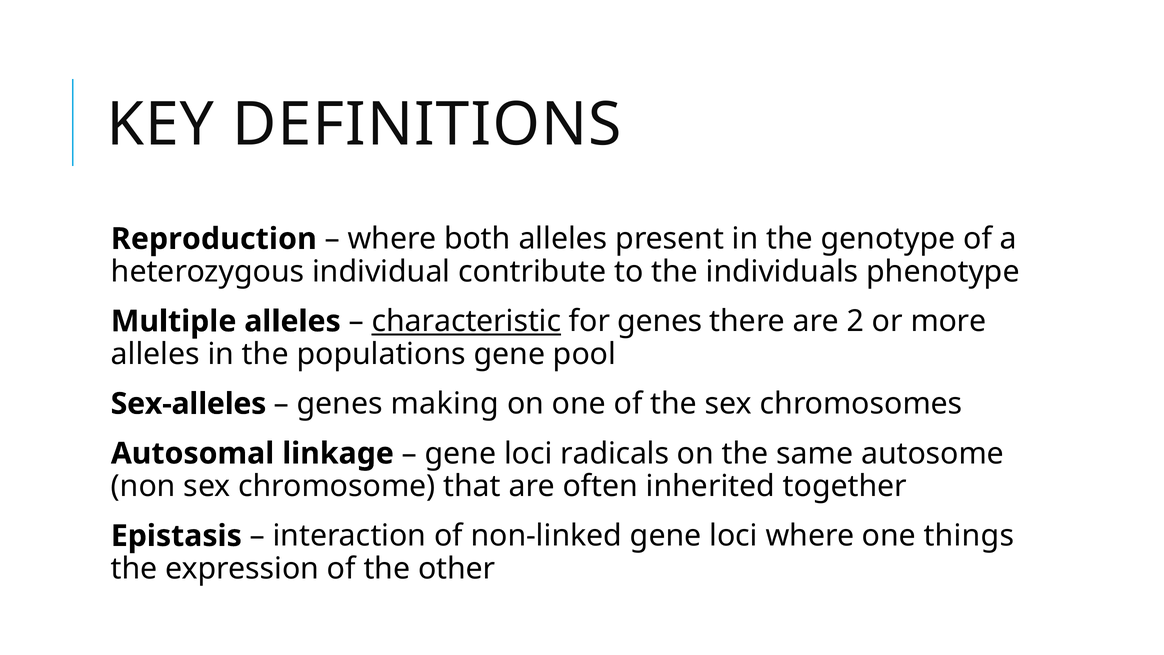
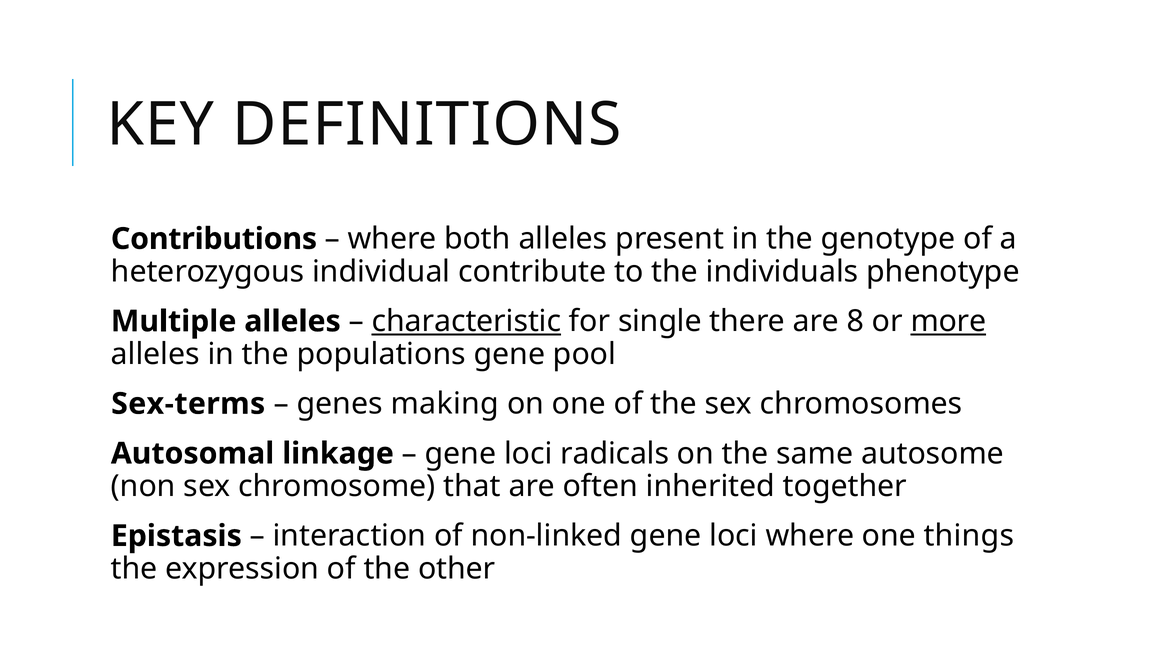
Reproduction: Reproduction -> Contributions
for genes: genes -> single
2: 2 -> 8
more underline: none -> present
Sex-alleles: Sex-alleles -> Sex-terms
